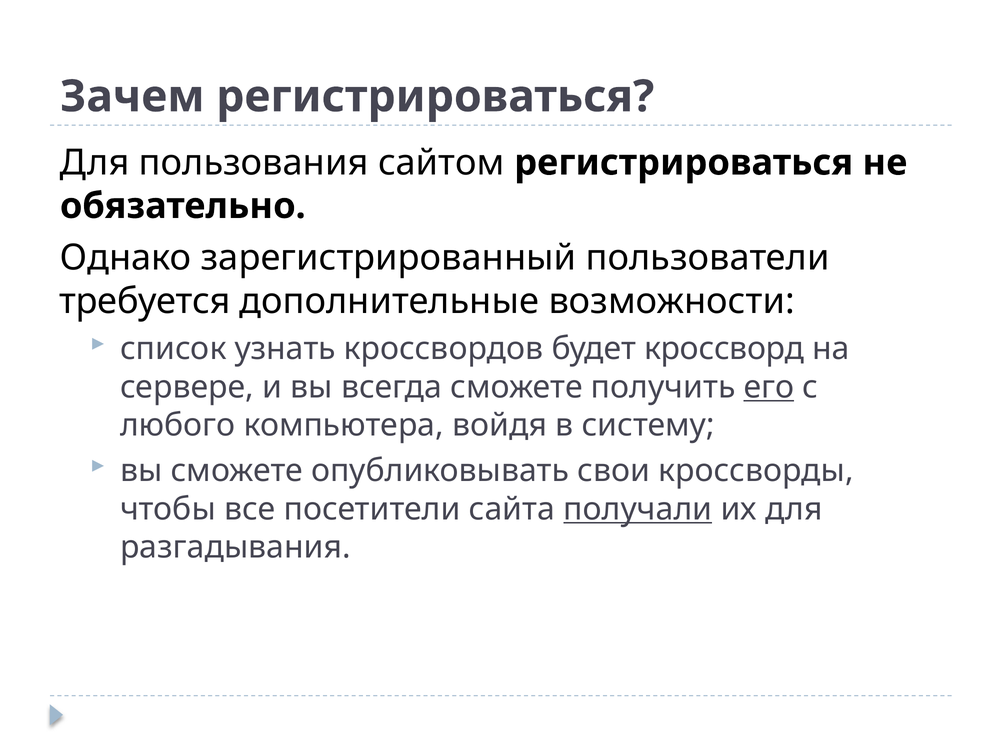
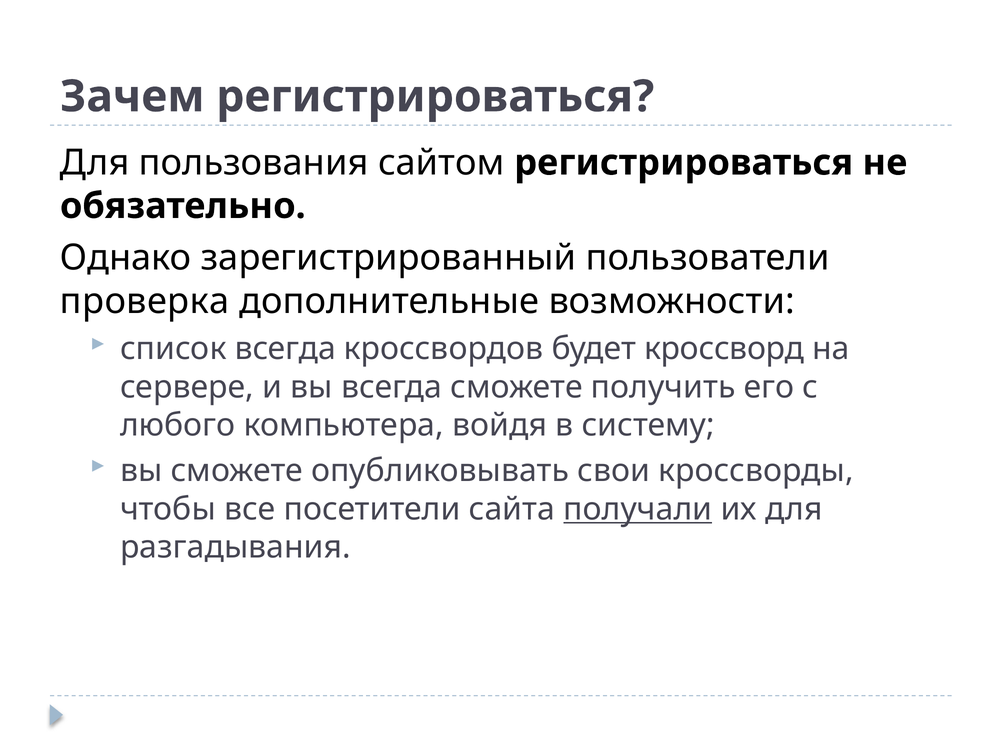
требуется: требуется -> проверка
список узнать: узнать -> всегда
его underline: present -> none
